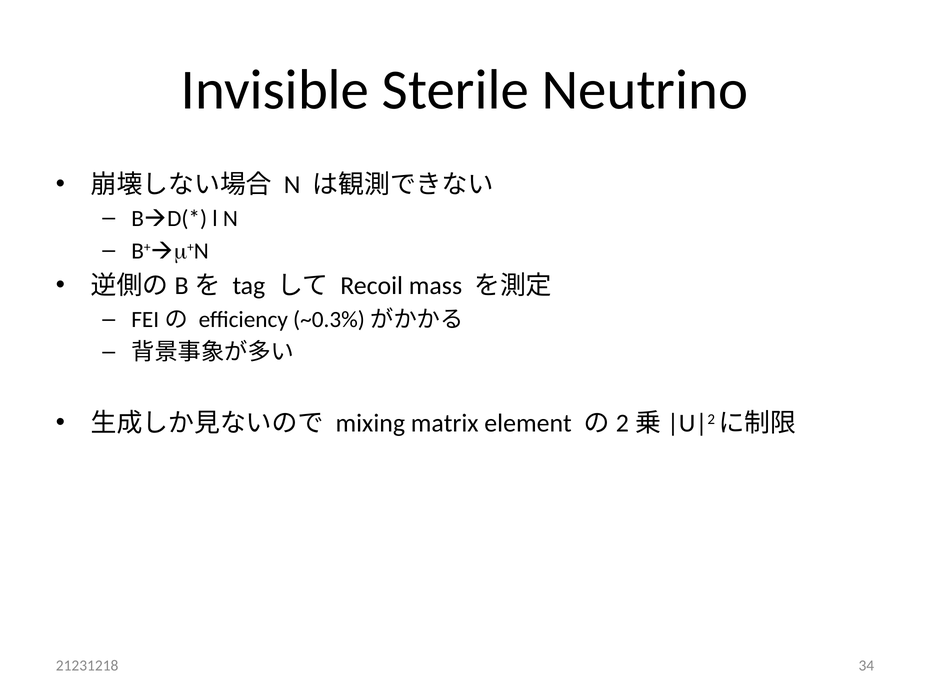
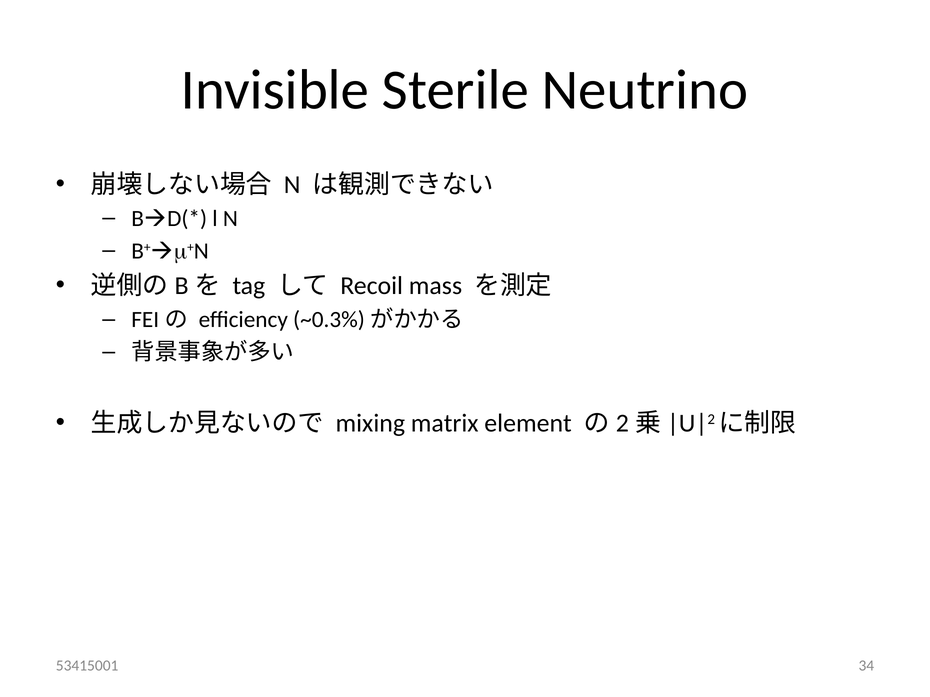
21231218: 21231218 -> 53415001
